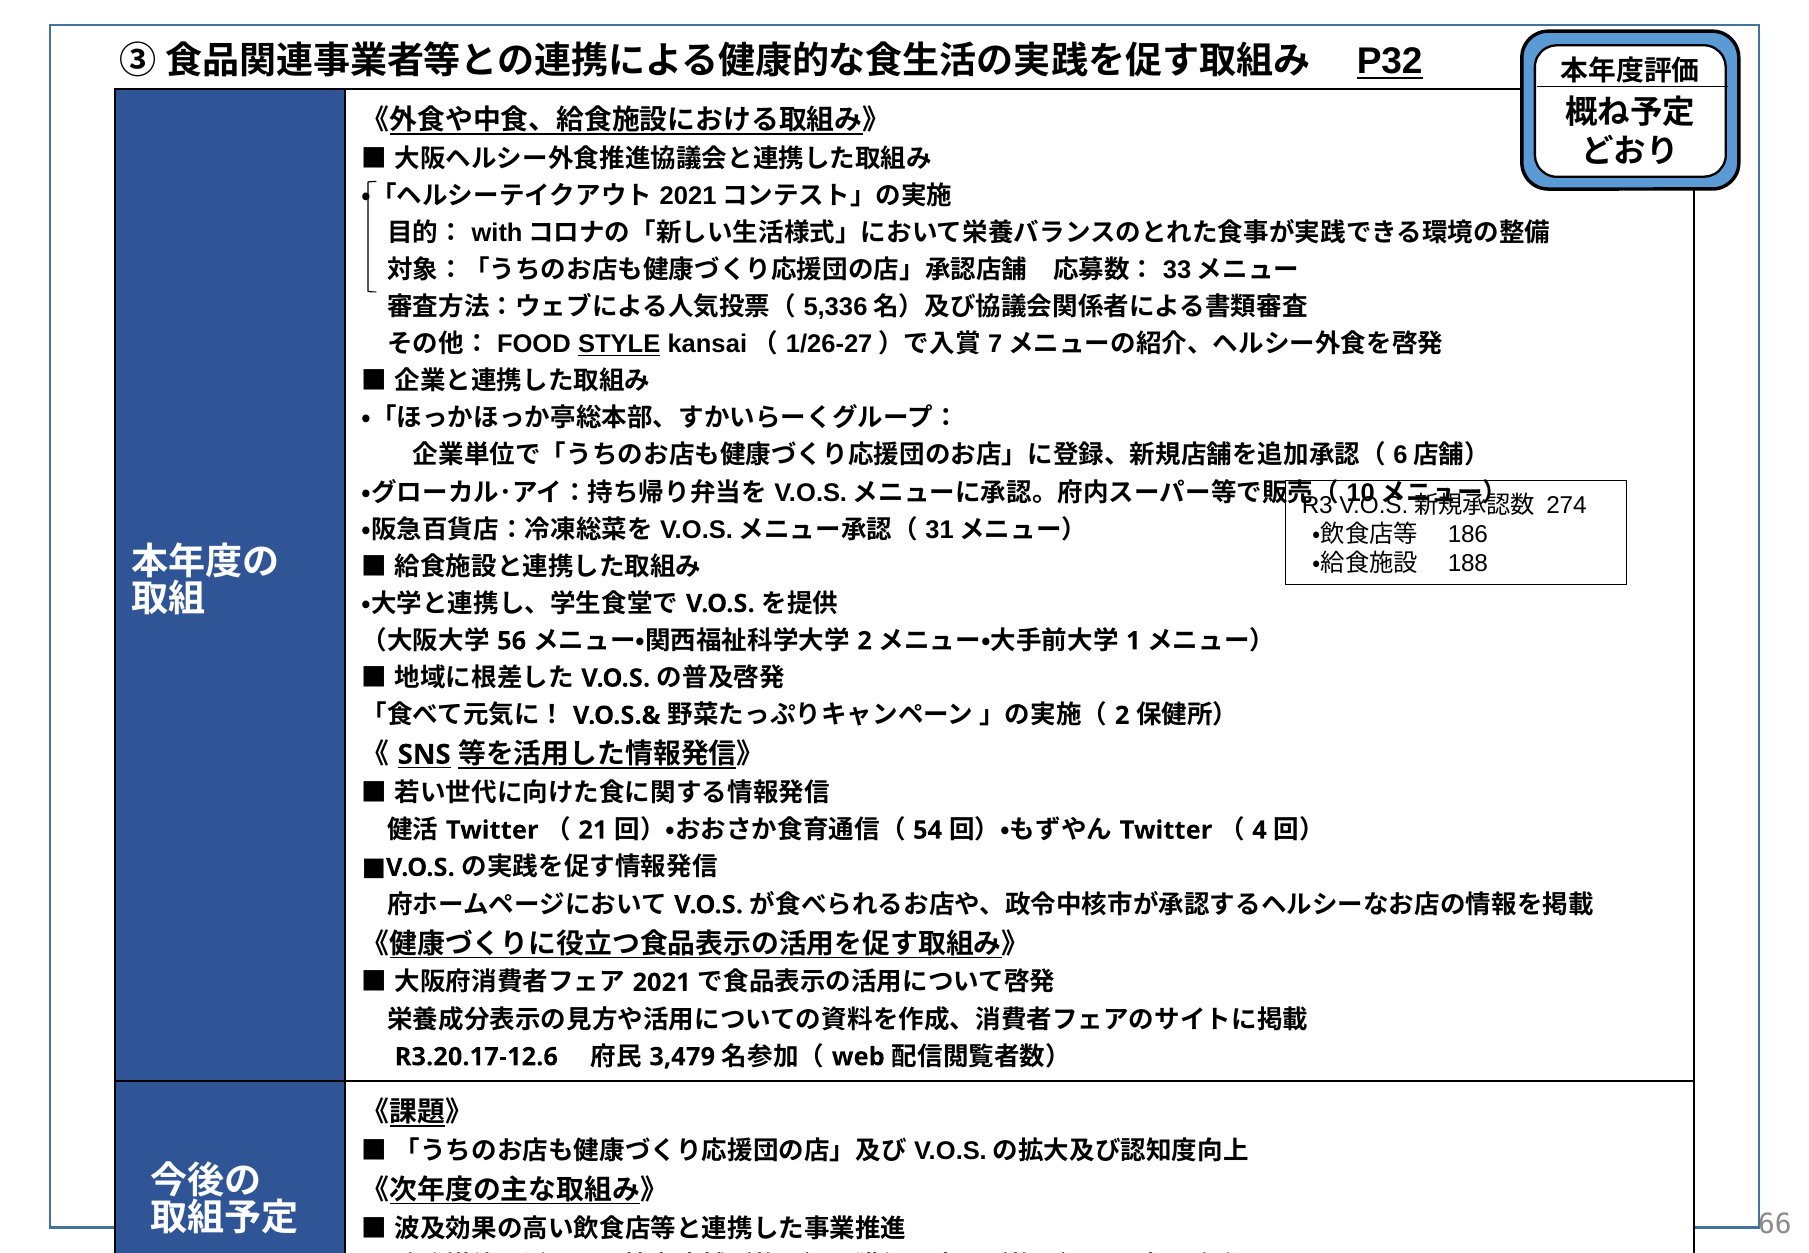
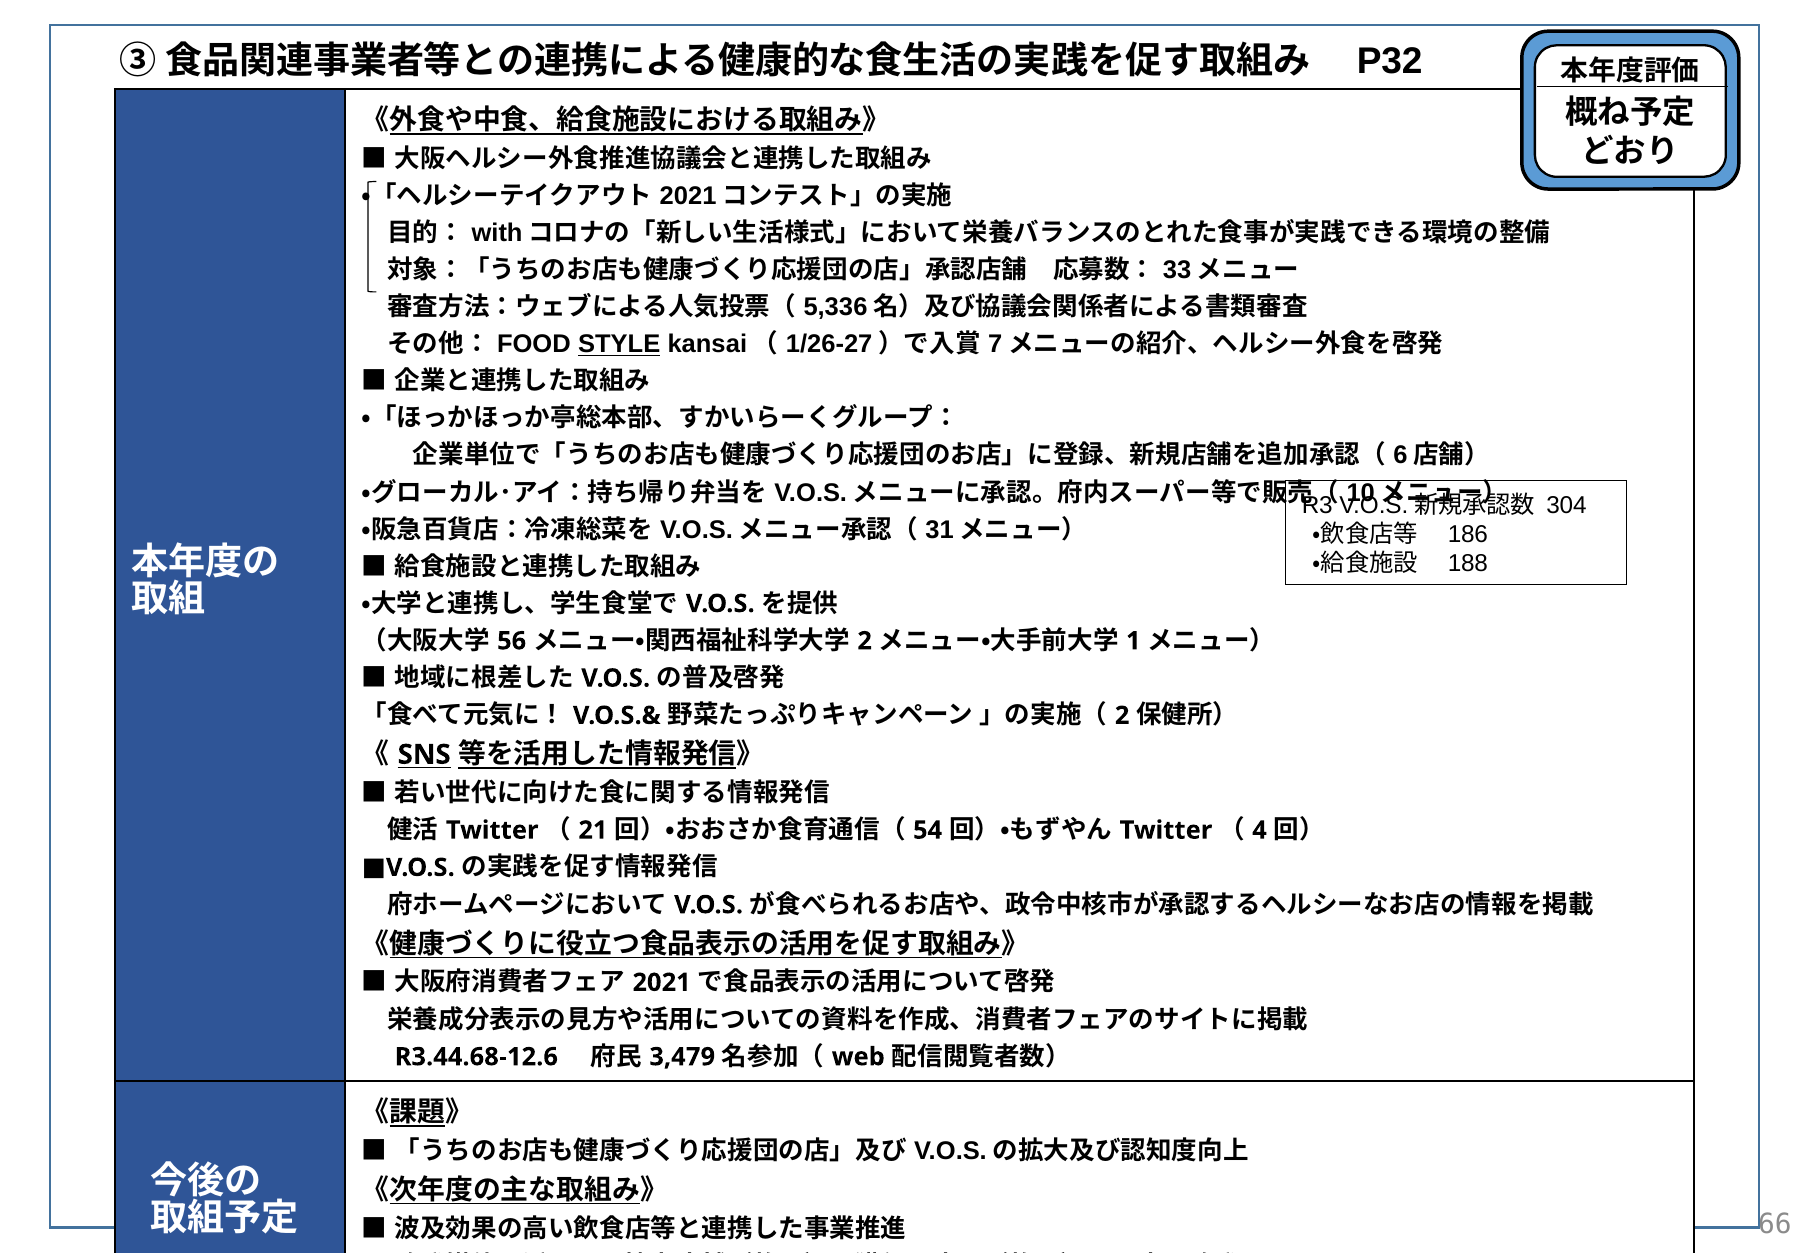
P32 underline: present -> none
274: 274 -> 304
R3.20.17-12.6: R3.20.17-12.6 -> R3.44.68-12.6
